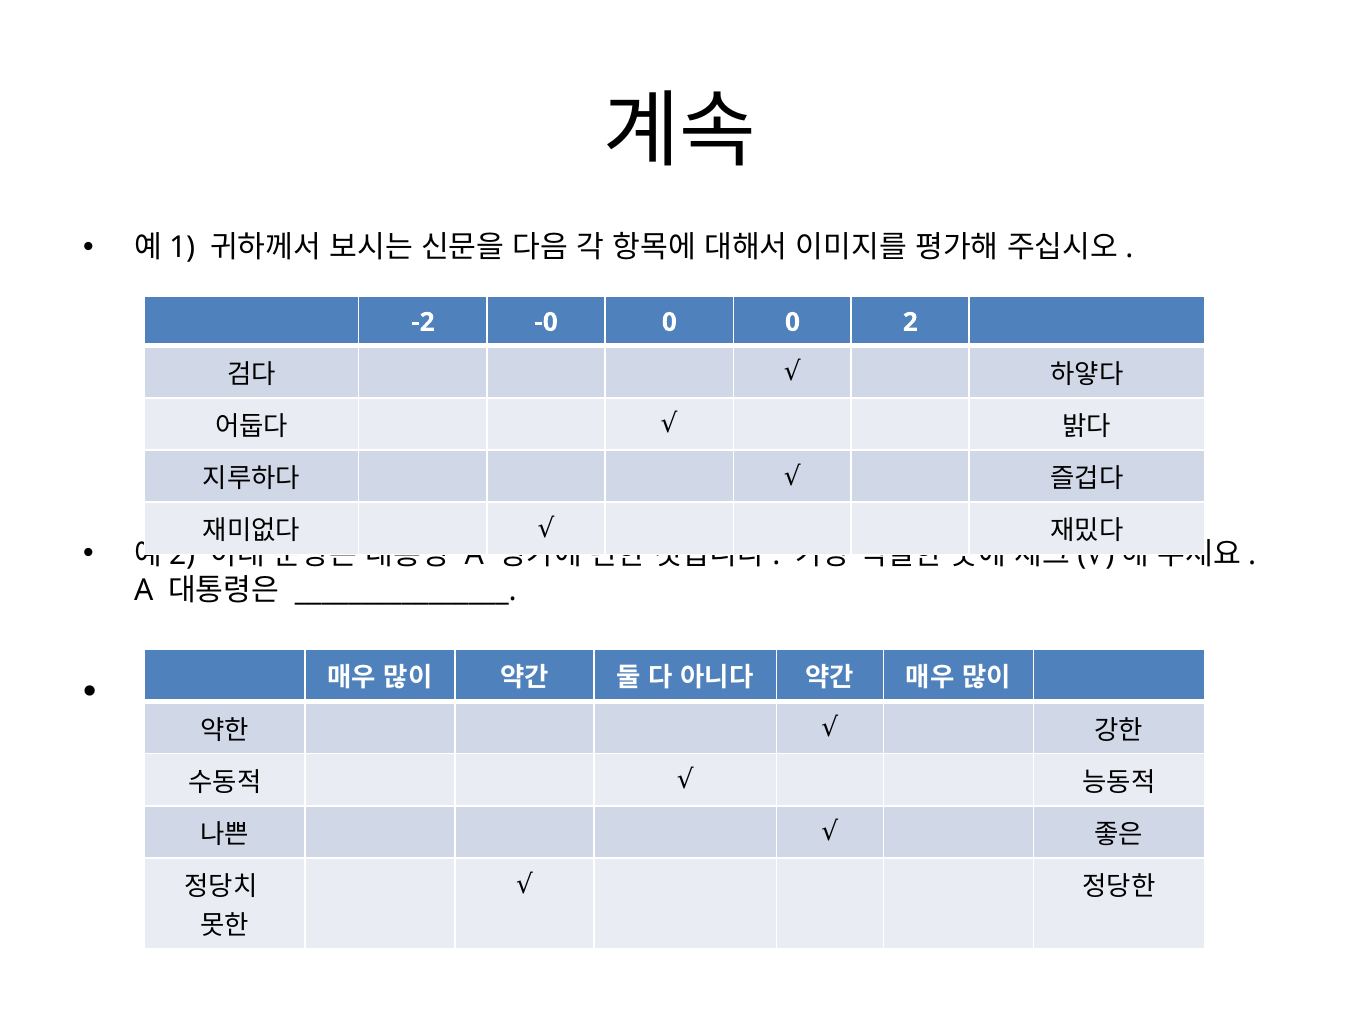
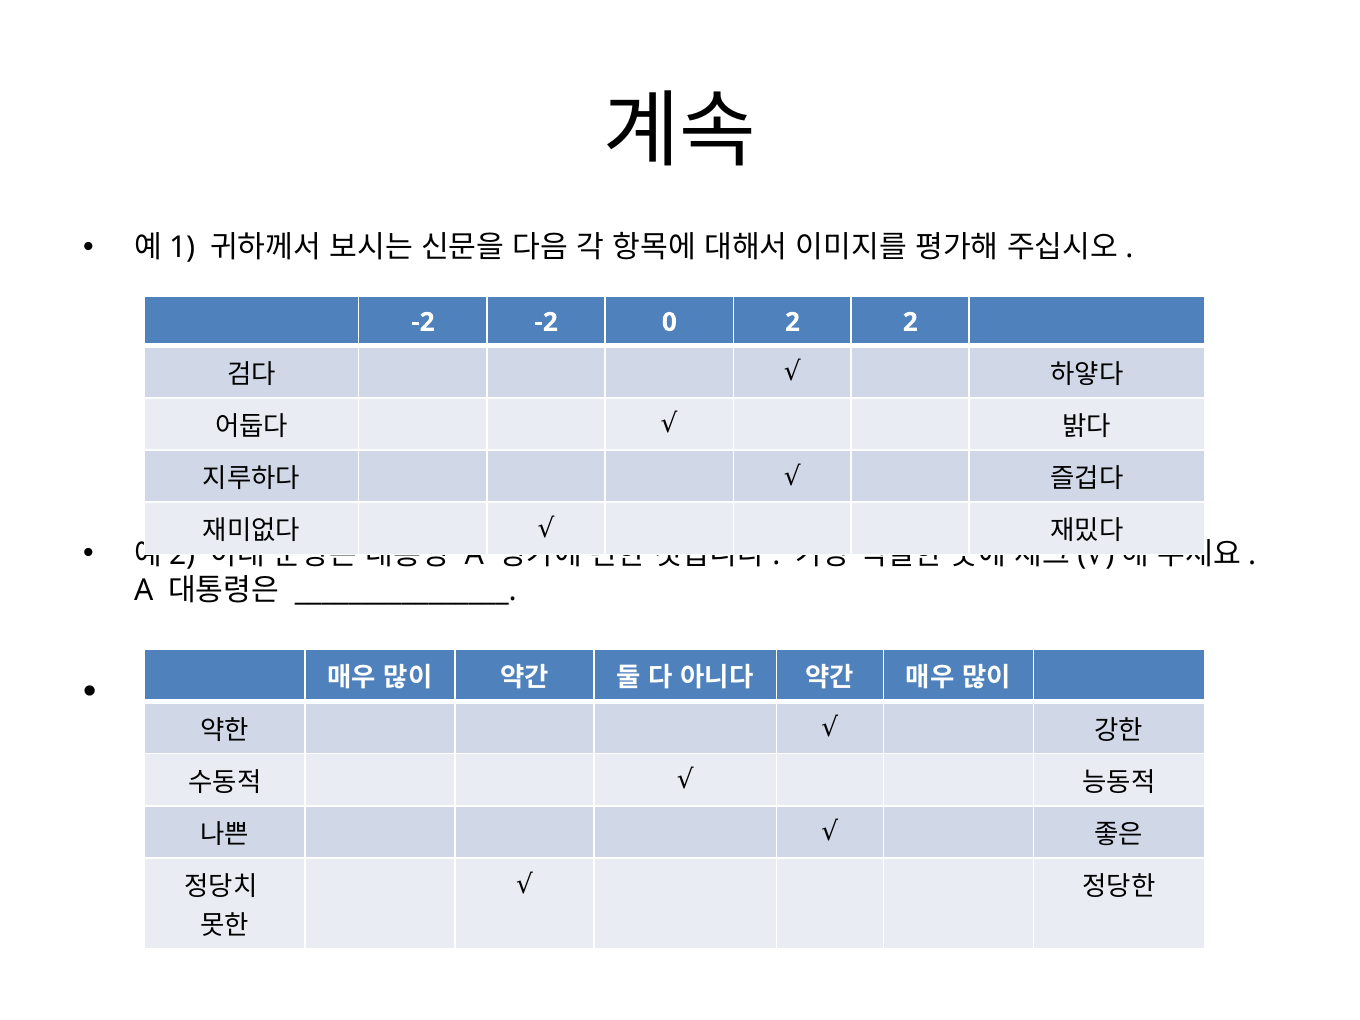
-2 -0: -0 -> -2
0 0: 0 -> 2
